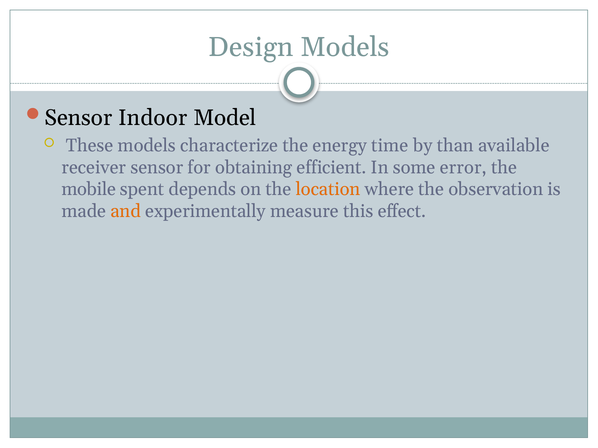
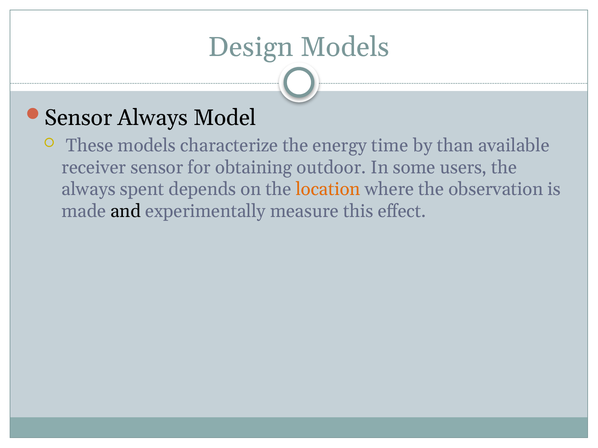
Sensor Indoor: Indoor -> Always
efficient: efficient -> outdoor
error: error -> users
mobile at (89, 189): mobile -> always
and colour: orange -> black
